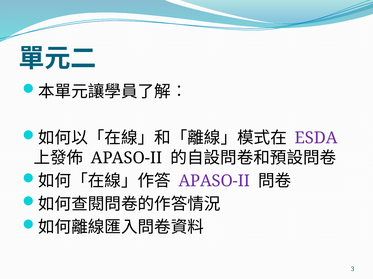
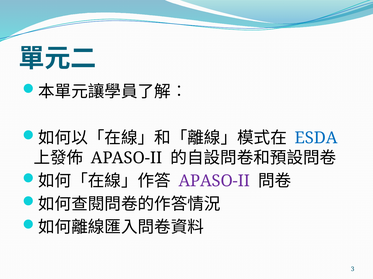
ESDA colour: purple -> blue
